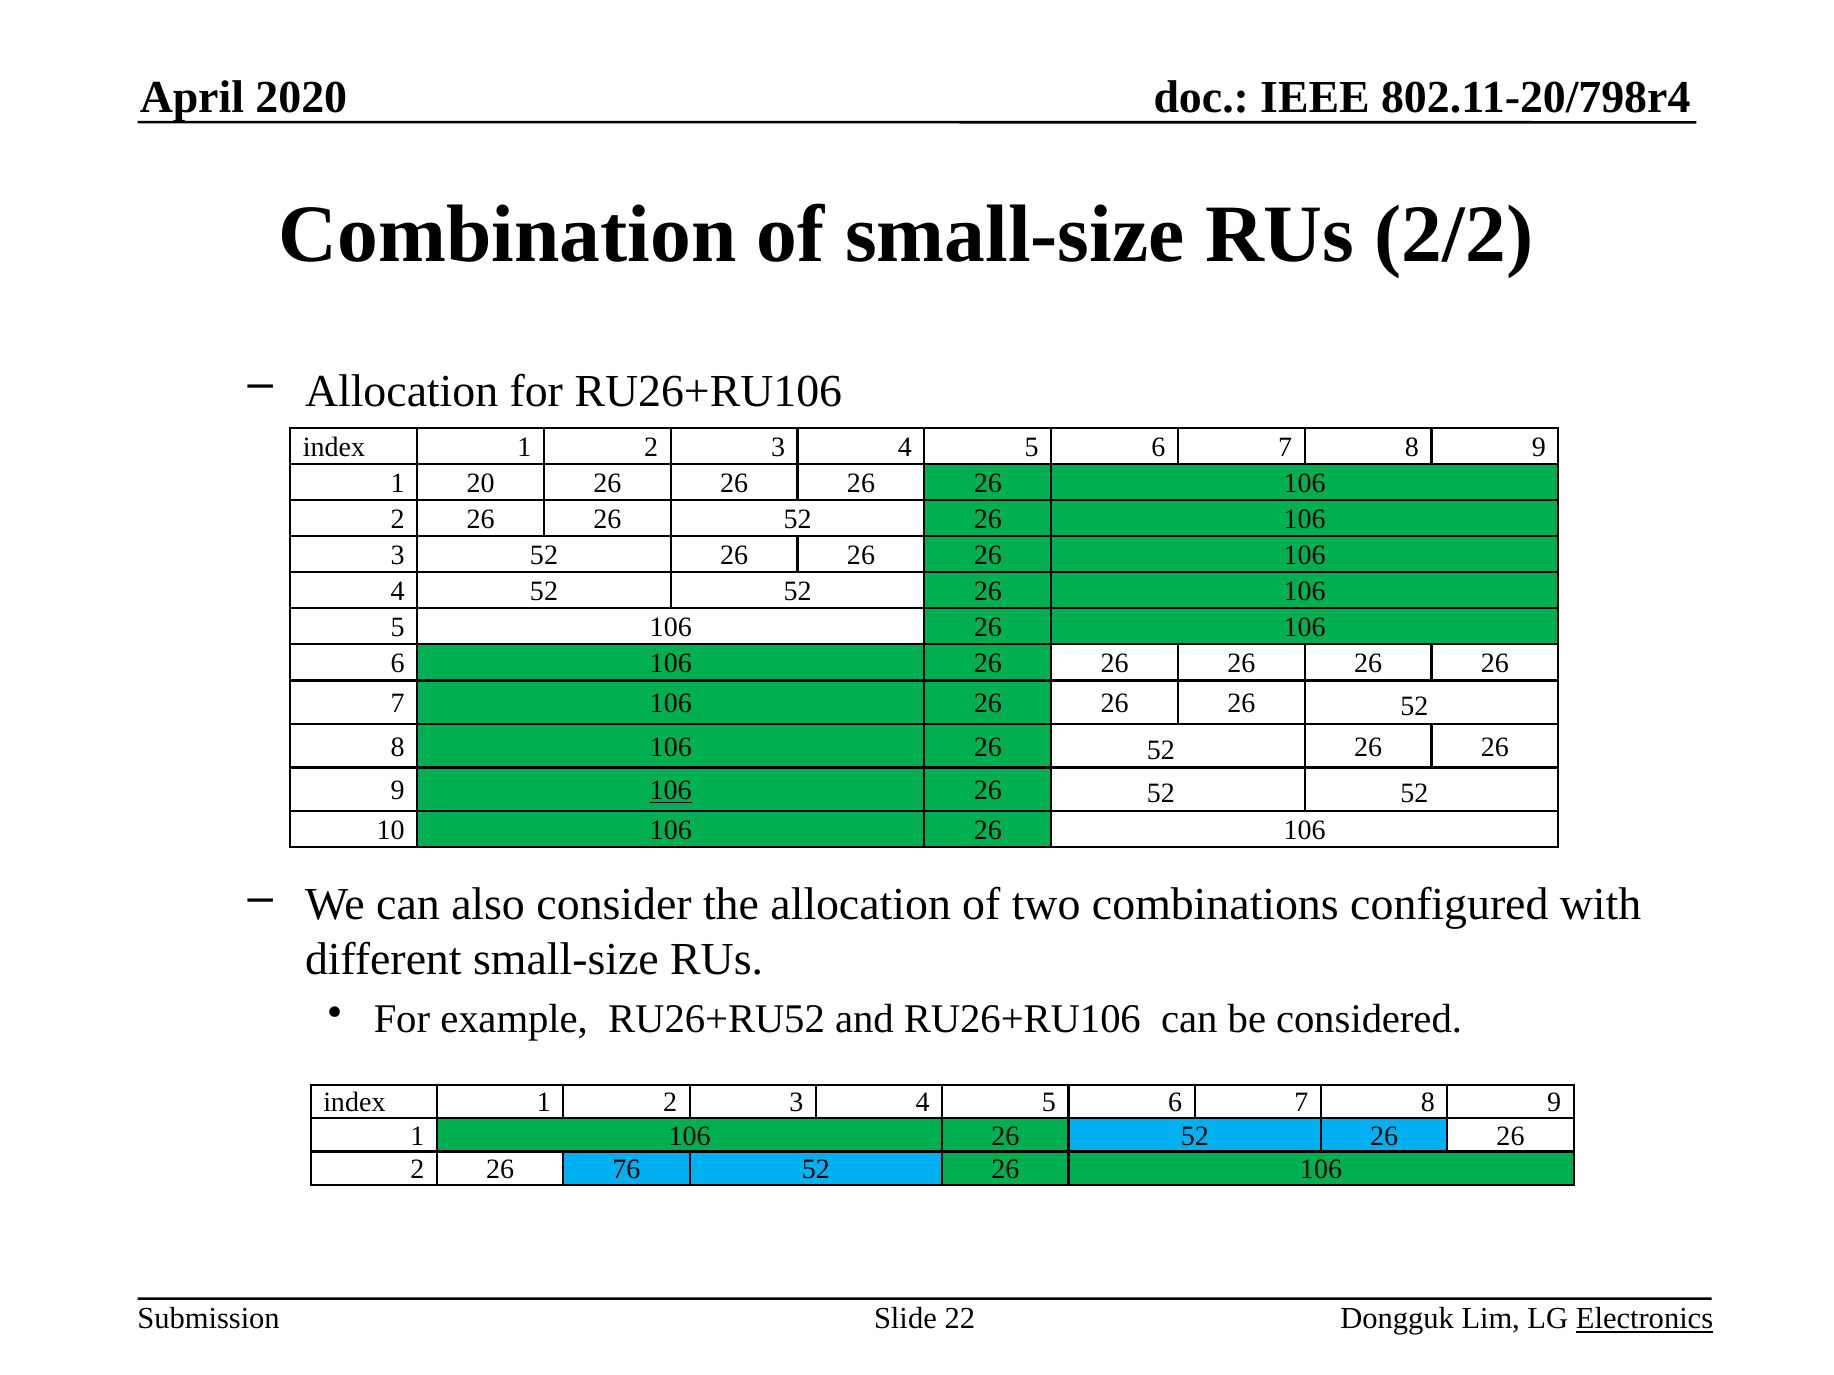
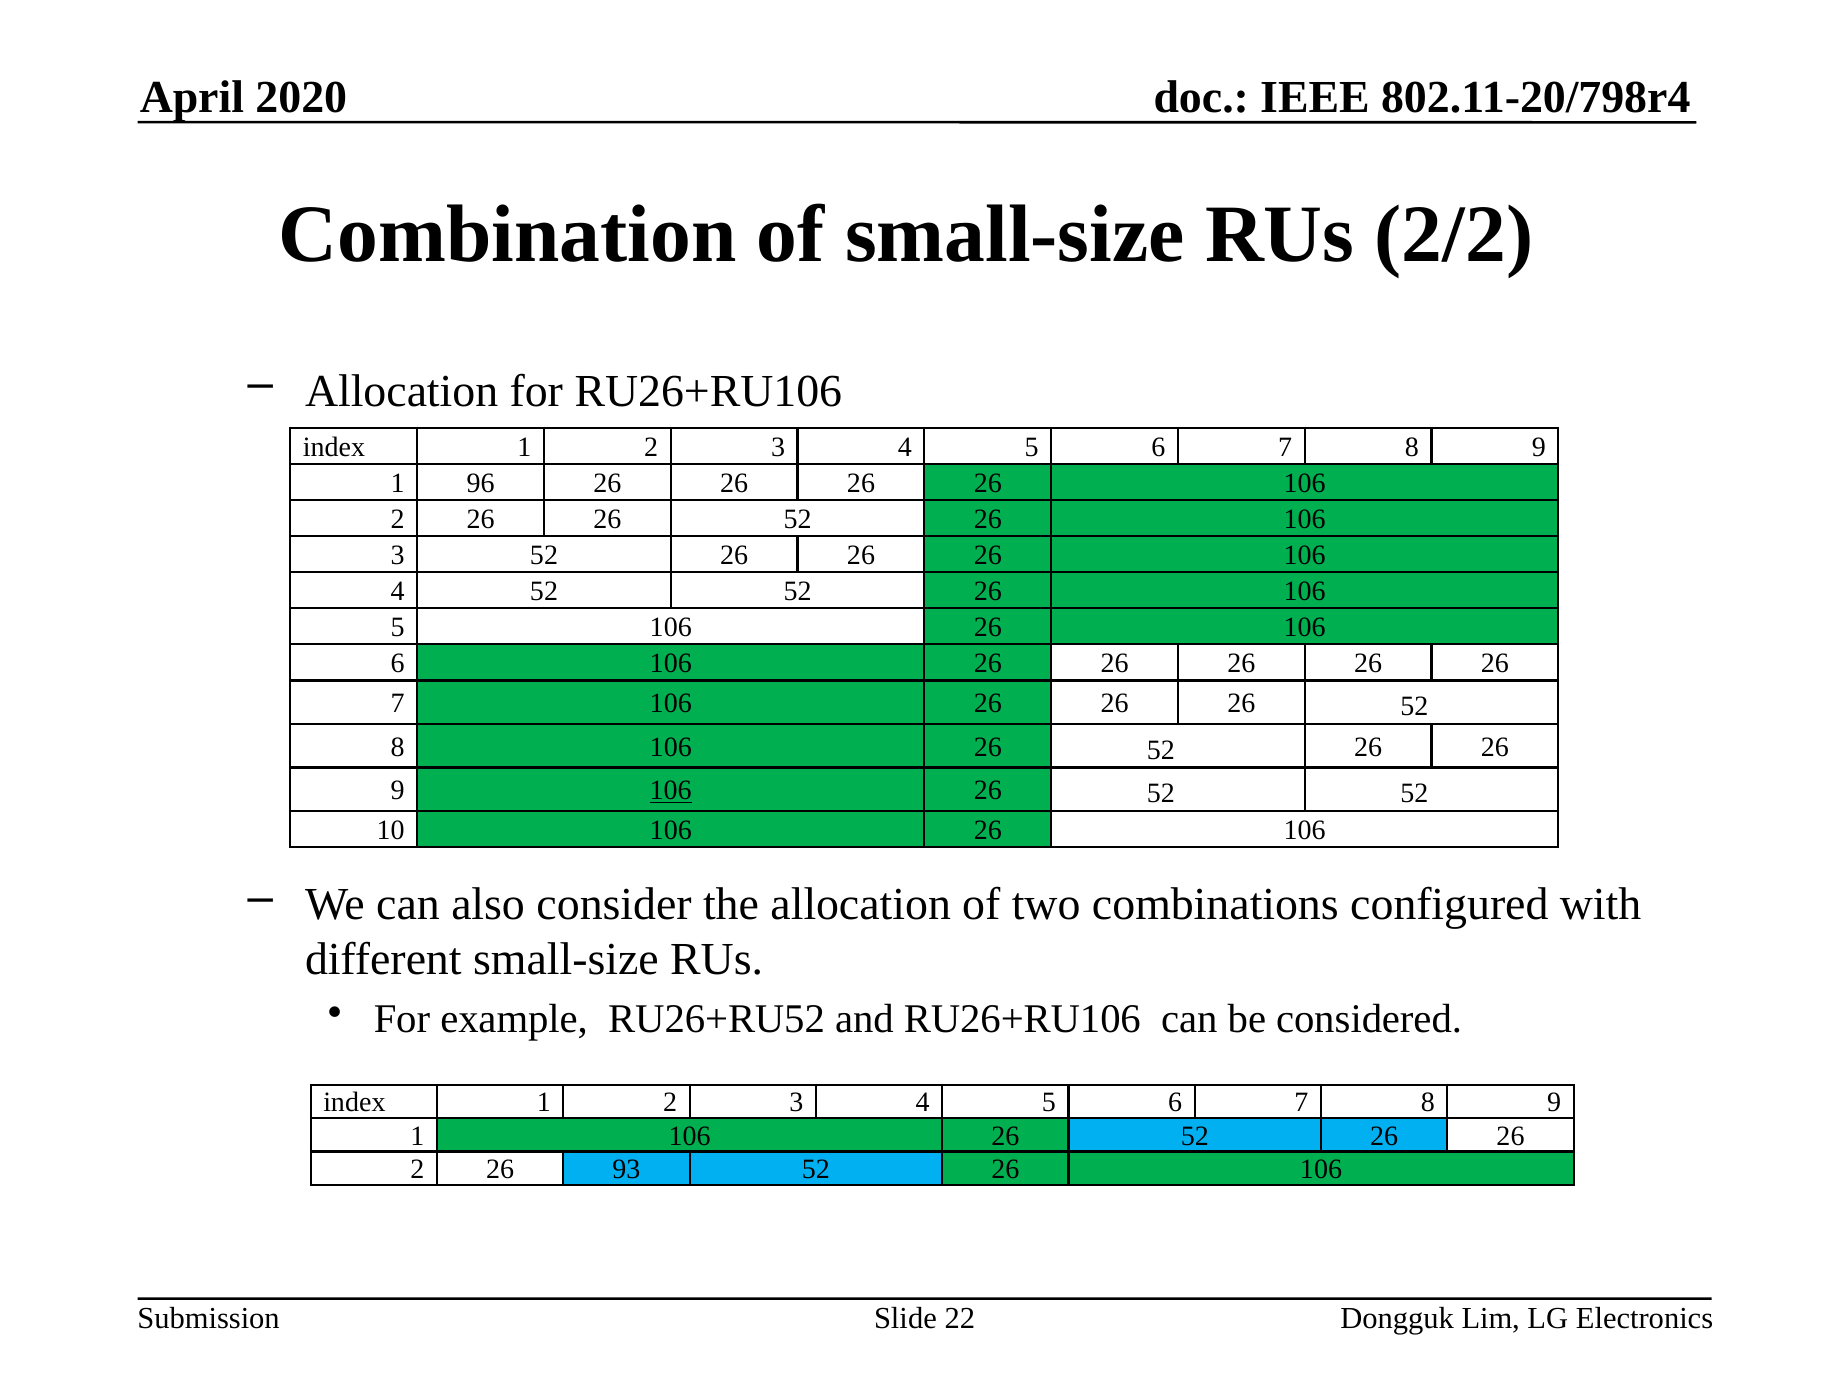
20: 20 -> 96
76: 76 -> 93
Electronics underline: present -> none
